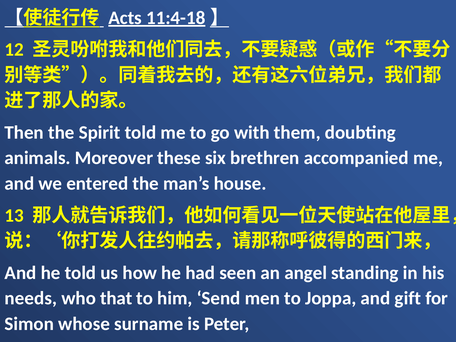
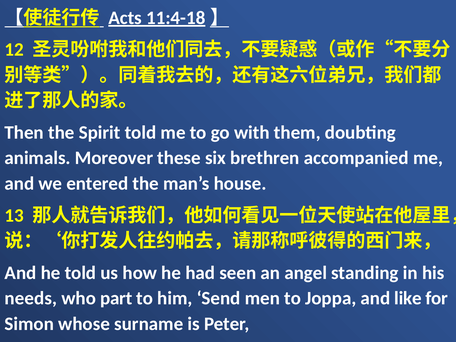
that: that -> part
gift: gift -> like
